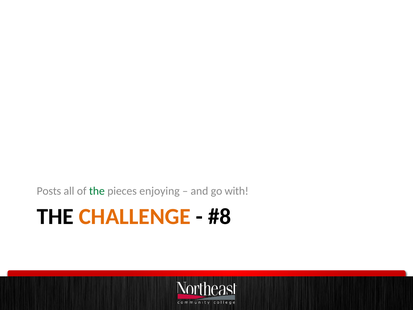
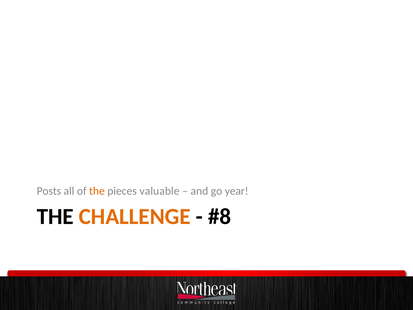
the at (97, 191) colour: green -> orange
enjoying: enjoying -> valuable
with: with -> year
